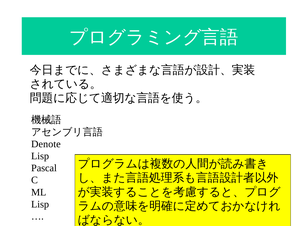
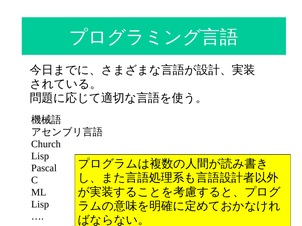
Denote: Denote -> Church
